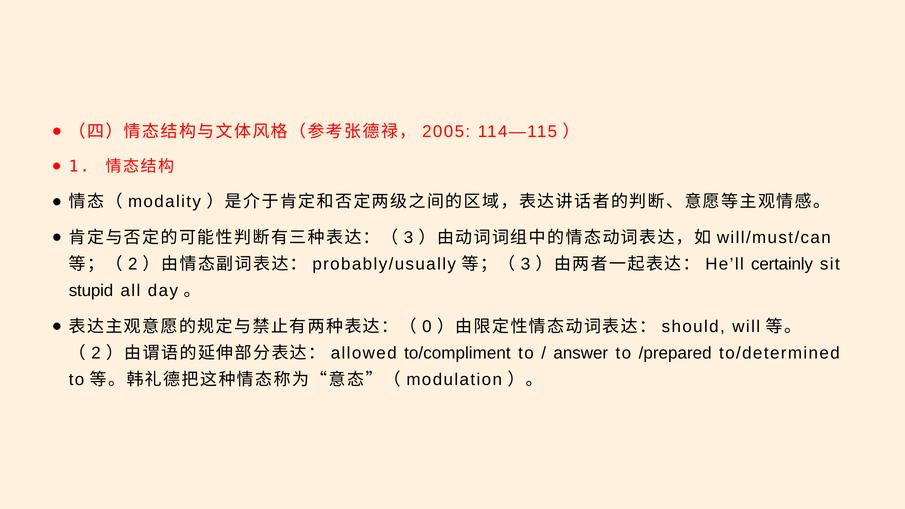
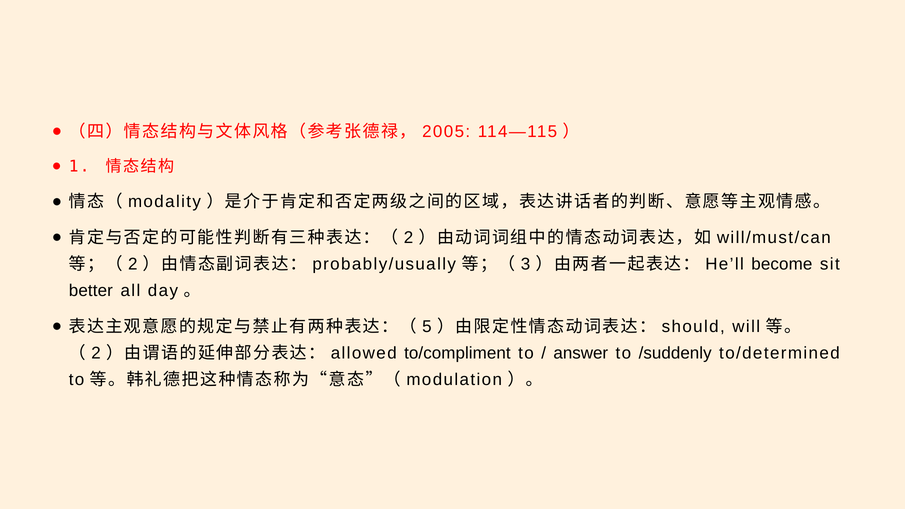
3 at (409, 238): 3 -> 2
certainly: certainly -> become
stupid: stupid -> better
0: 0 -> 5
/prepared: /prepared -> /suddenly
